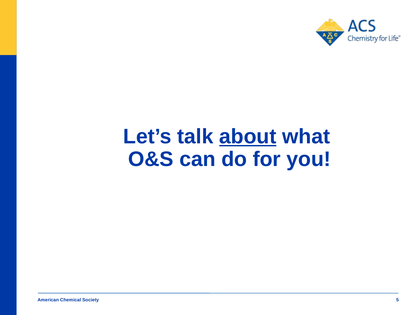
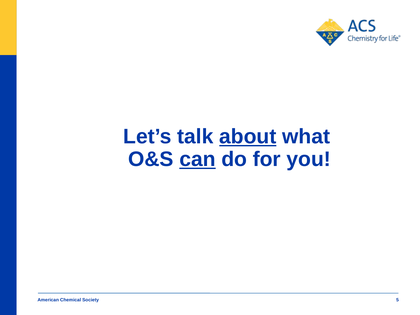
can underline: none -> present
